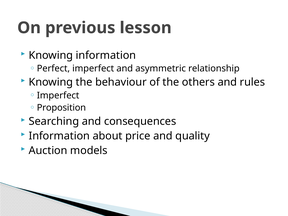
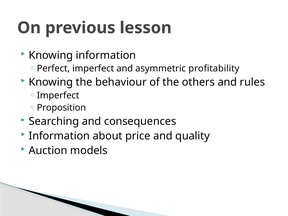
relationship: relationship -> profitability
